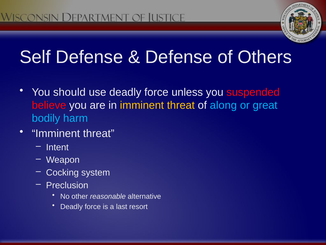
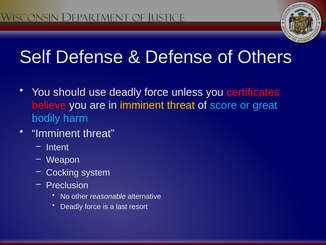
suspended: suspended -> certificates
along: along -> score
